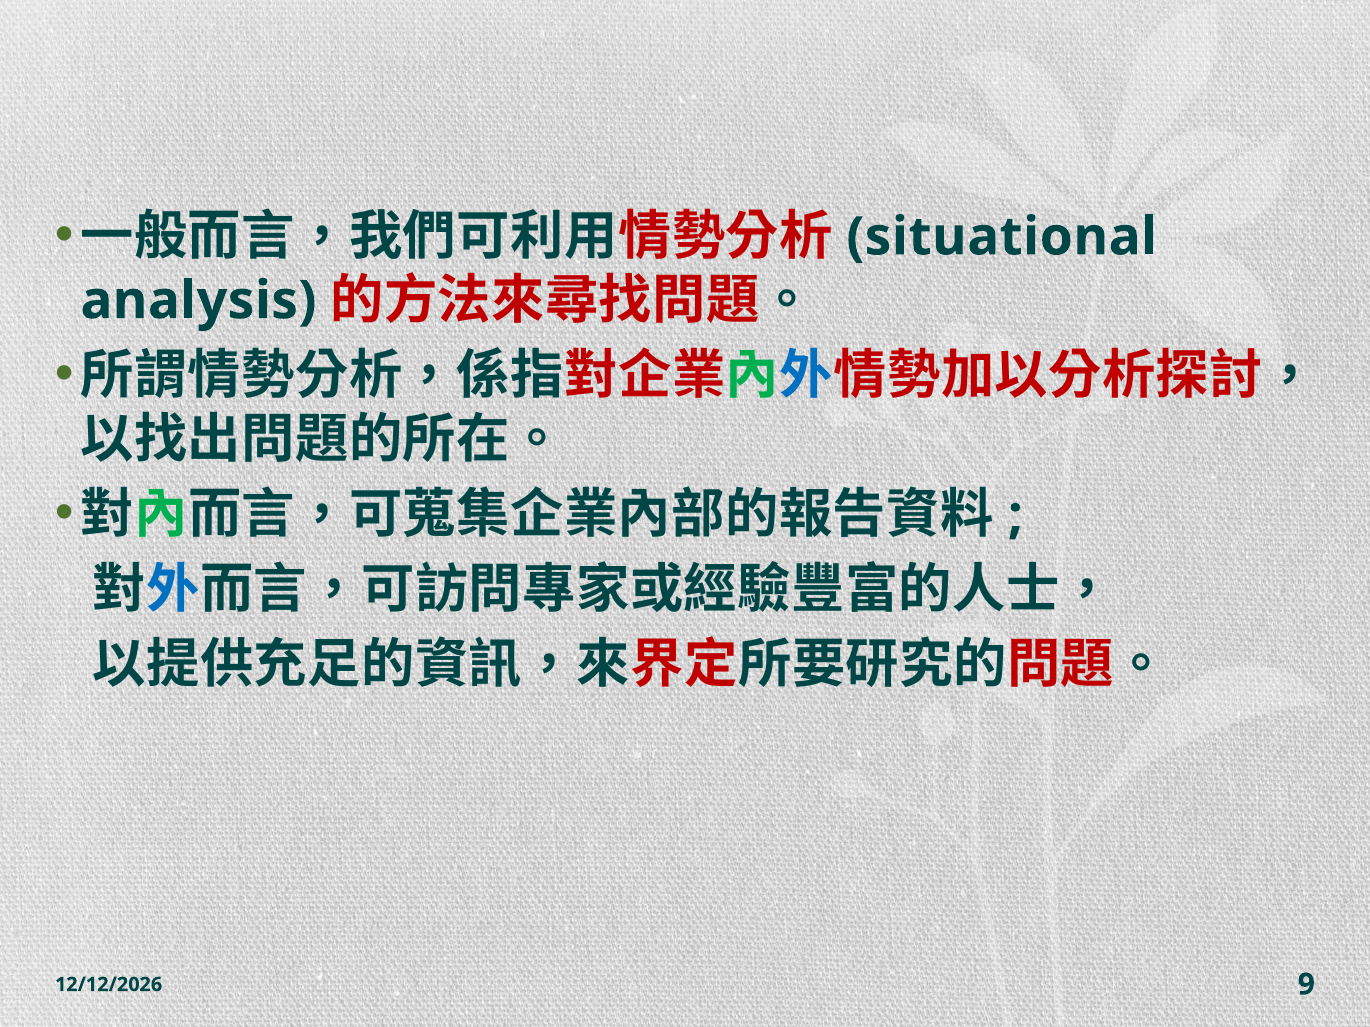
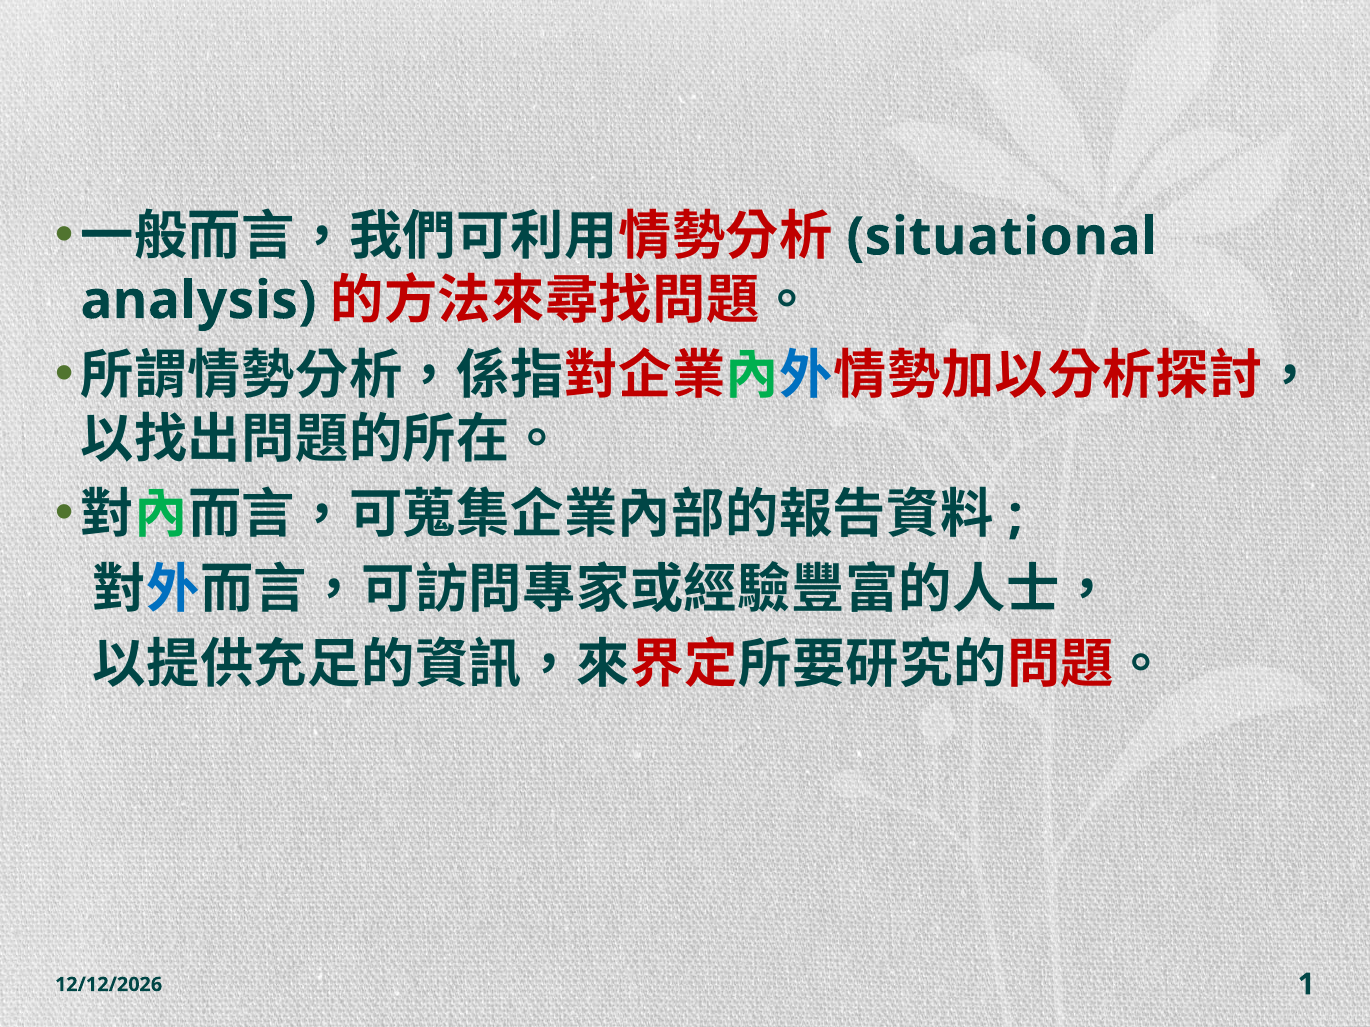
9: 9 -> 1
